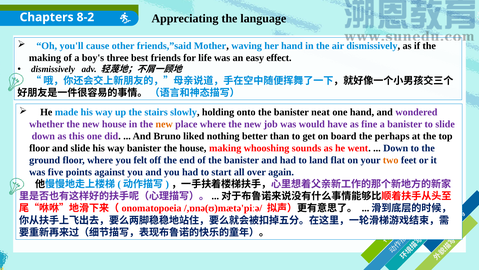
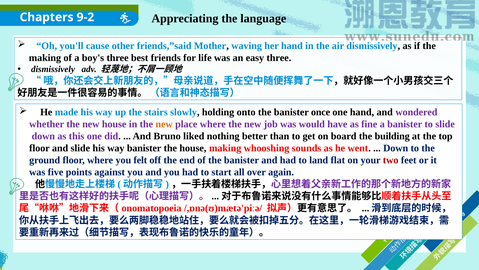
8-2: 8-2 -> 9-2
easy effect: effect -> three
neat: neat -> once
perhaps: perhaps -> building
two colour: orange -> red
